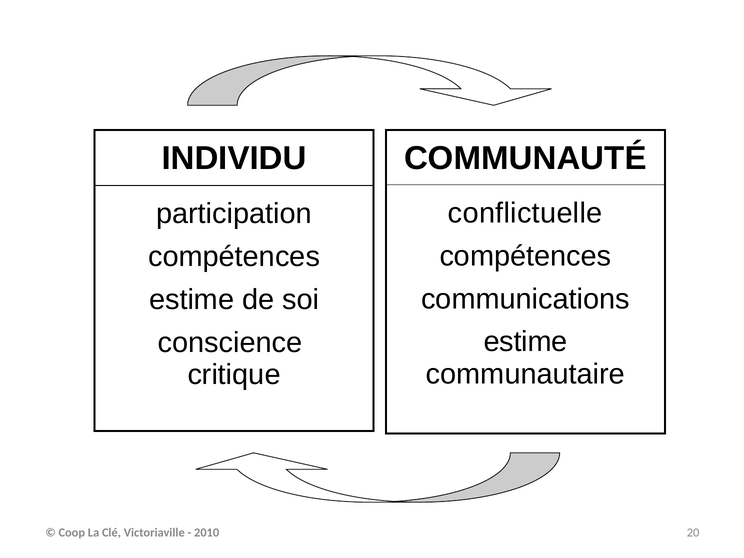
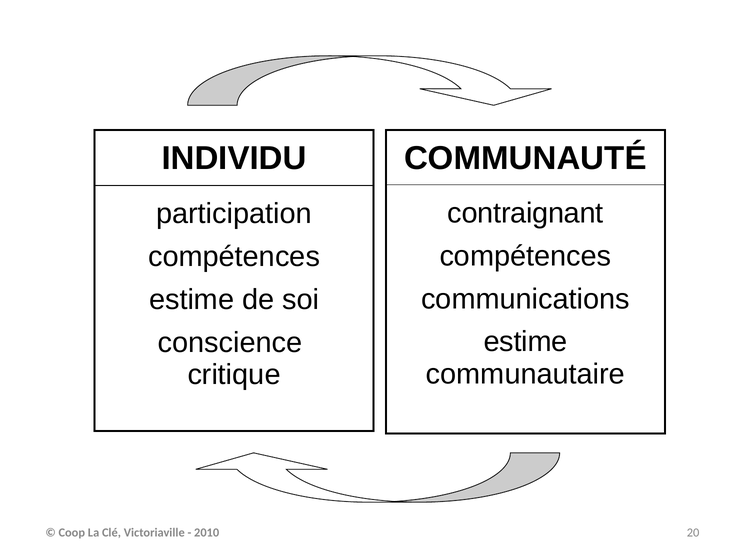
conflictuelle: conflictuelle -> contraignant
